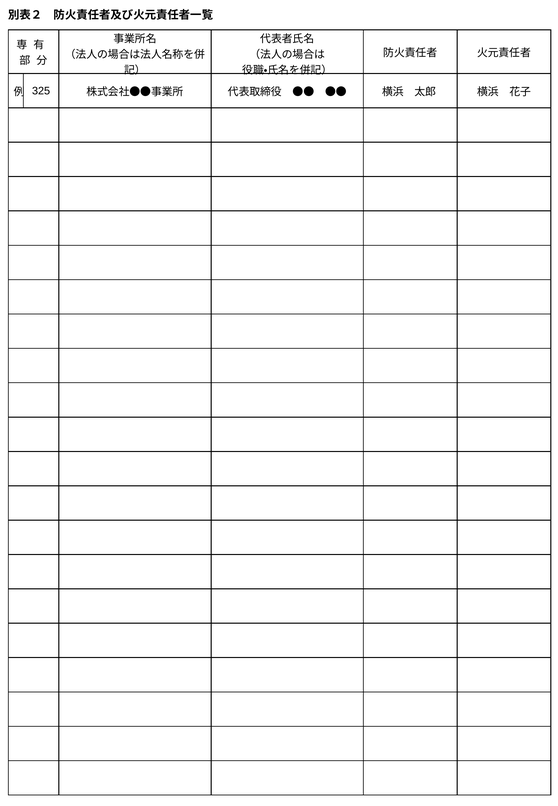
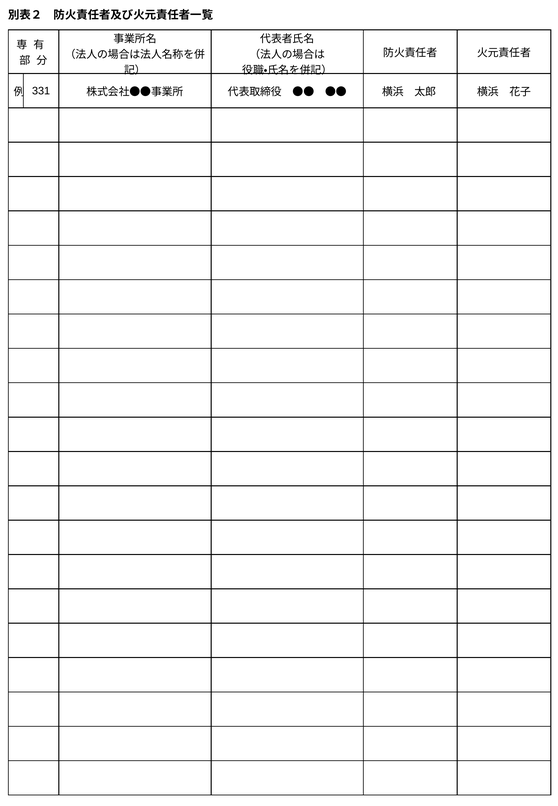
325: 325 -> 331
